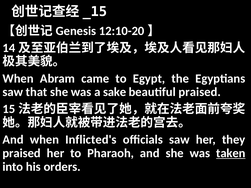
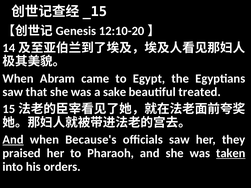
beautiful praised: praised -> treated
And at (13, 140) underline: none -> present
Inflicted's: Inflicted's -> Because's
